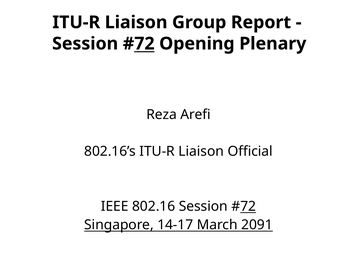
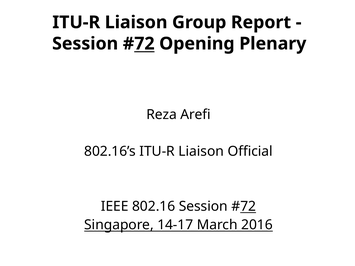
2091: 2091 -> 2016
